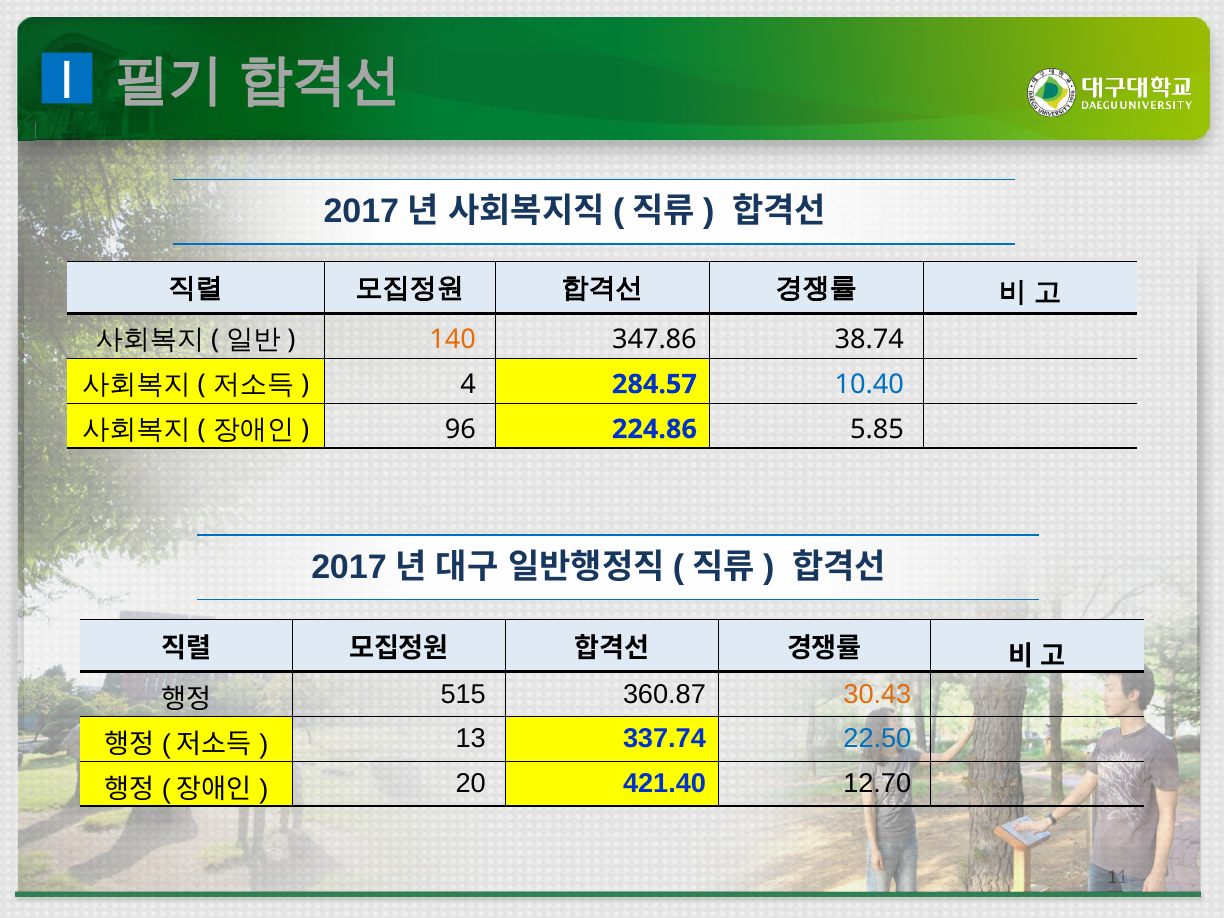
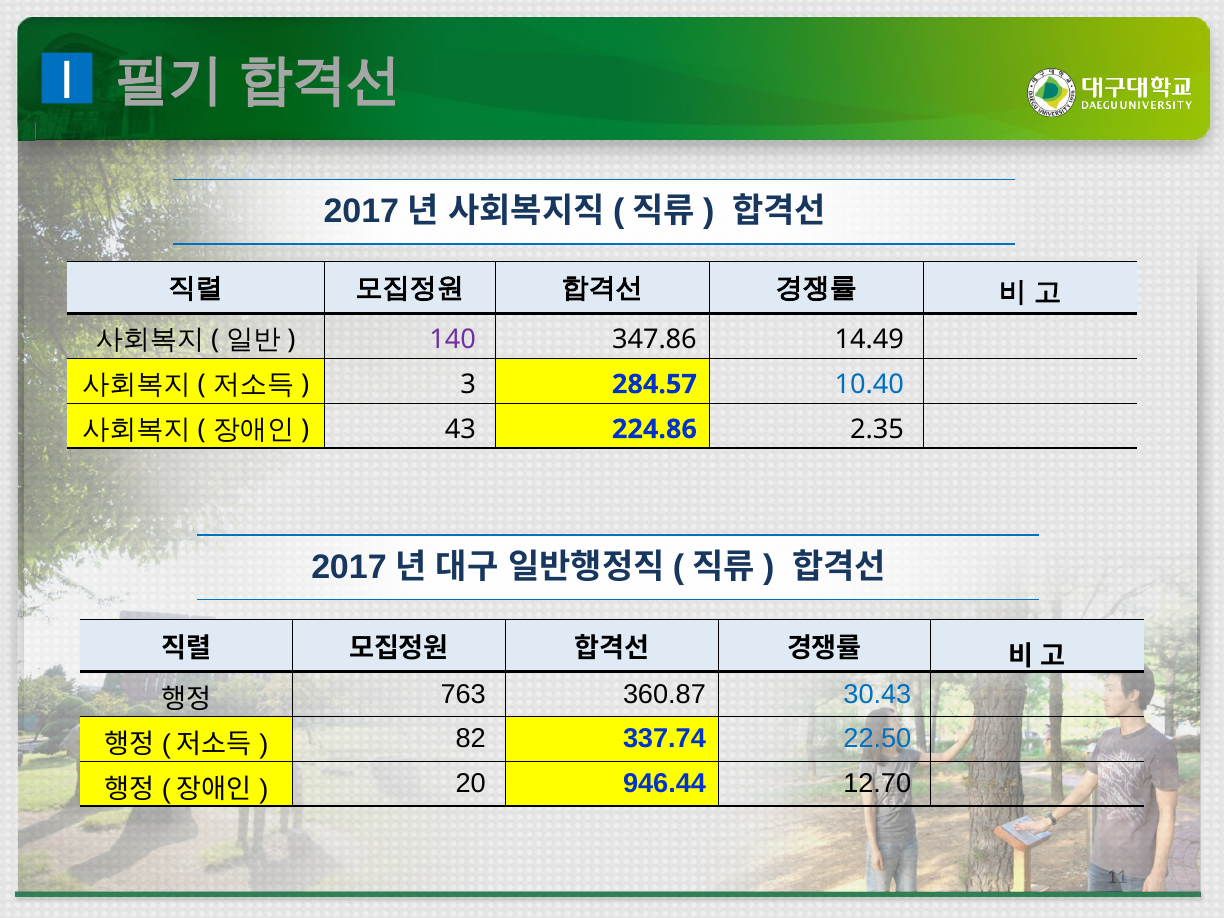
140 colour: orange -> purple
38.74: 38.74 -> 14.49
4: 4 -> 3
96: 96 -> 43
5.85: 5.85 -> 2.35
515: 515 -> 763
30.43 colour: orange -> blue
13: 13 -> 82
421.40: 421.40 -> 946.44
